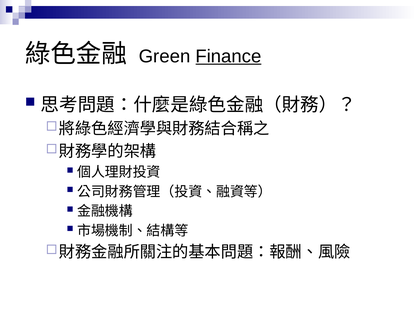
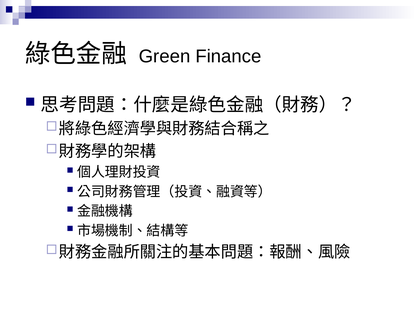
Finance underline: present -> none
